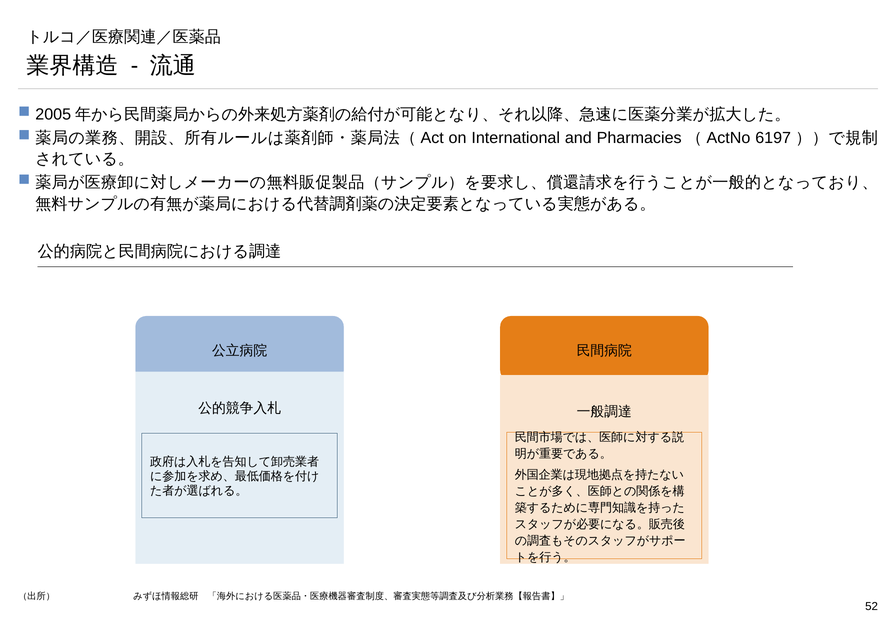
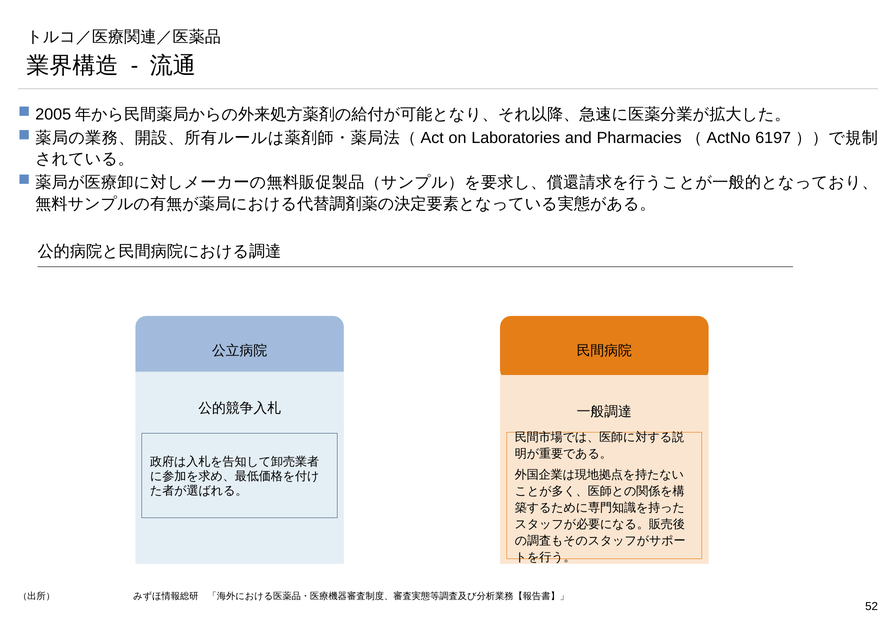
International: International -> Laboratories
